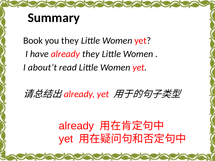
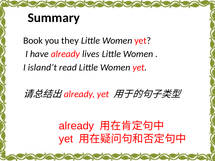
already they: they -> lives
about’t: about’t -> island’t
